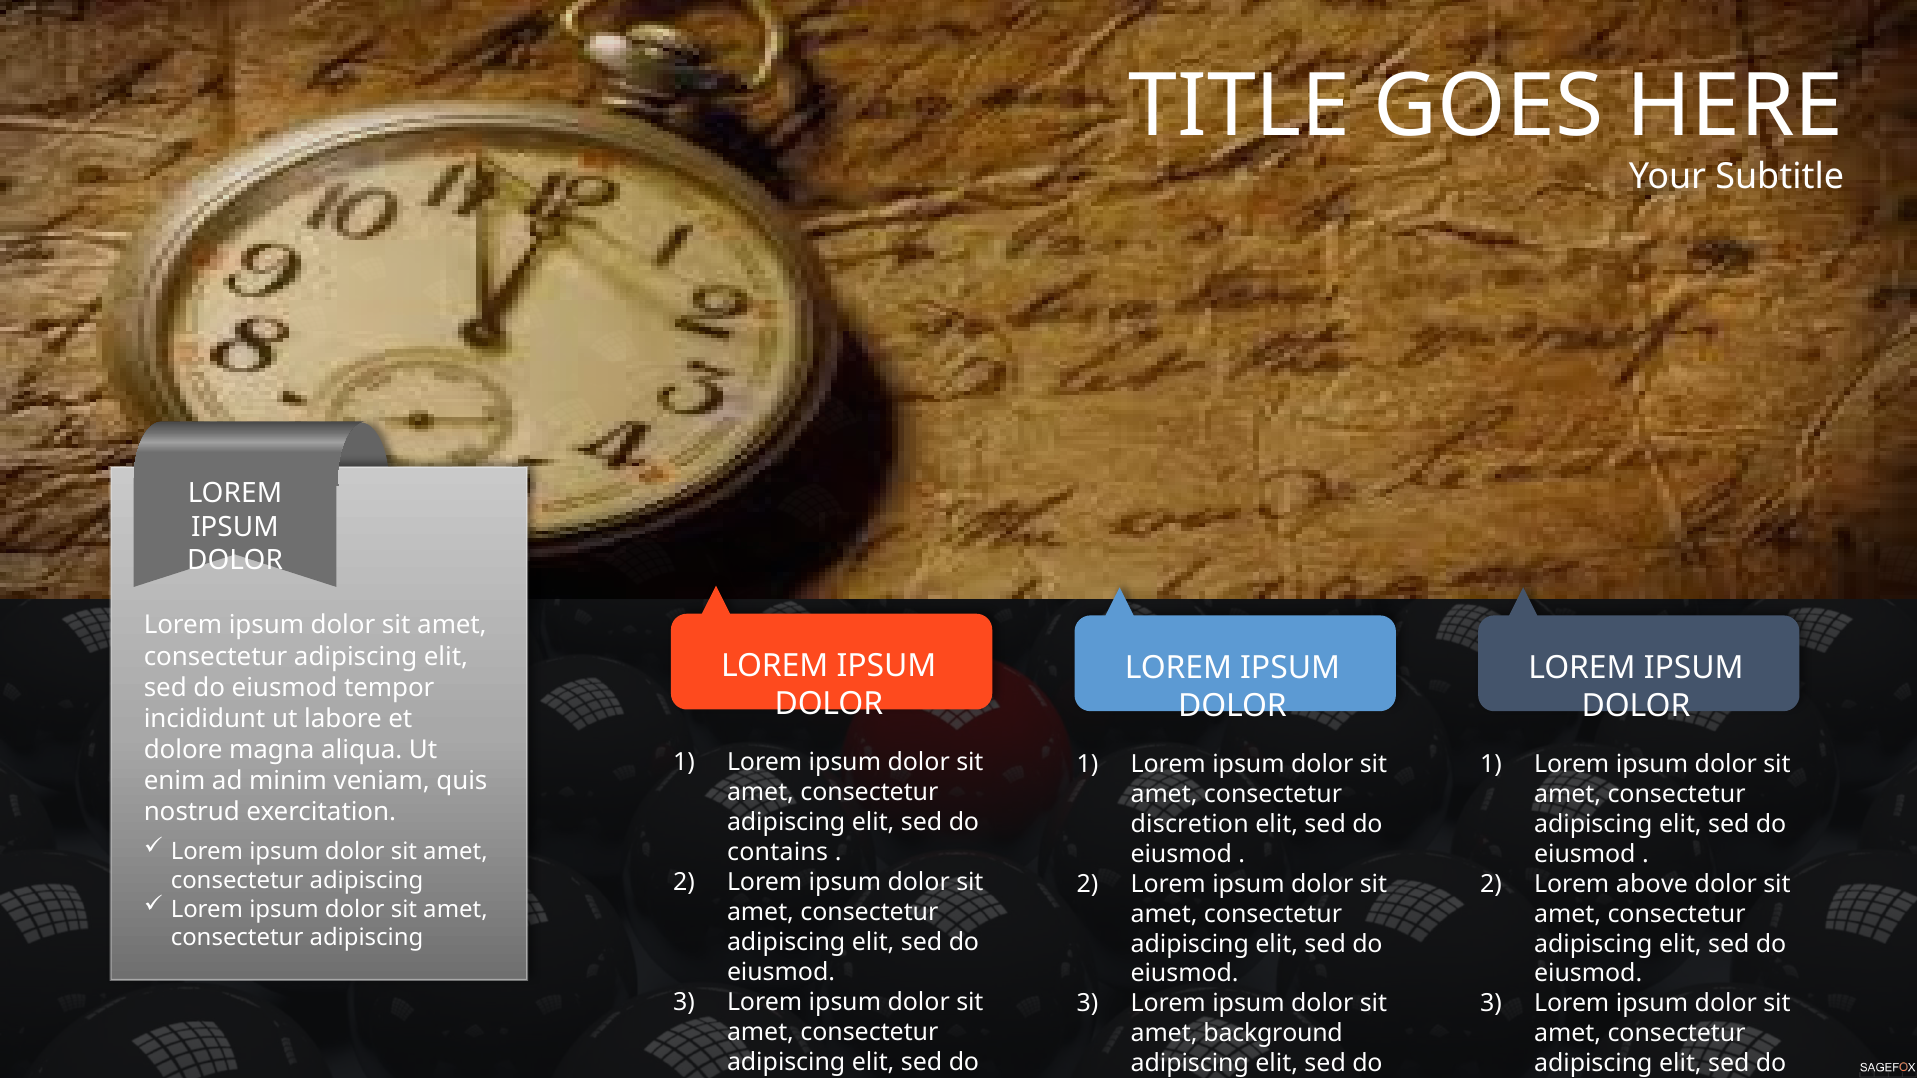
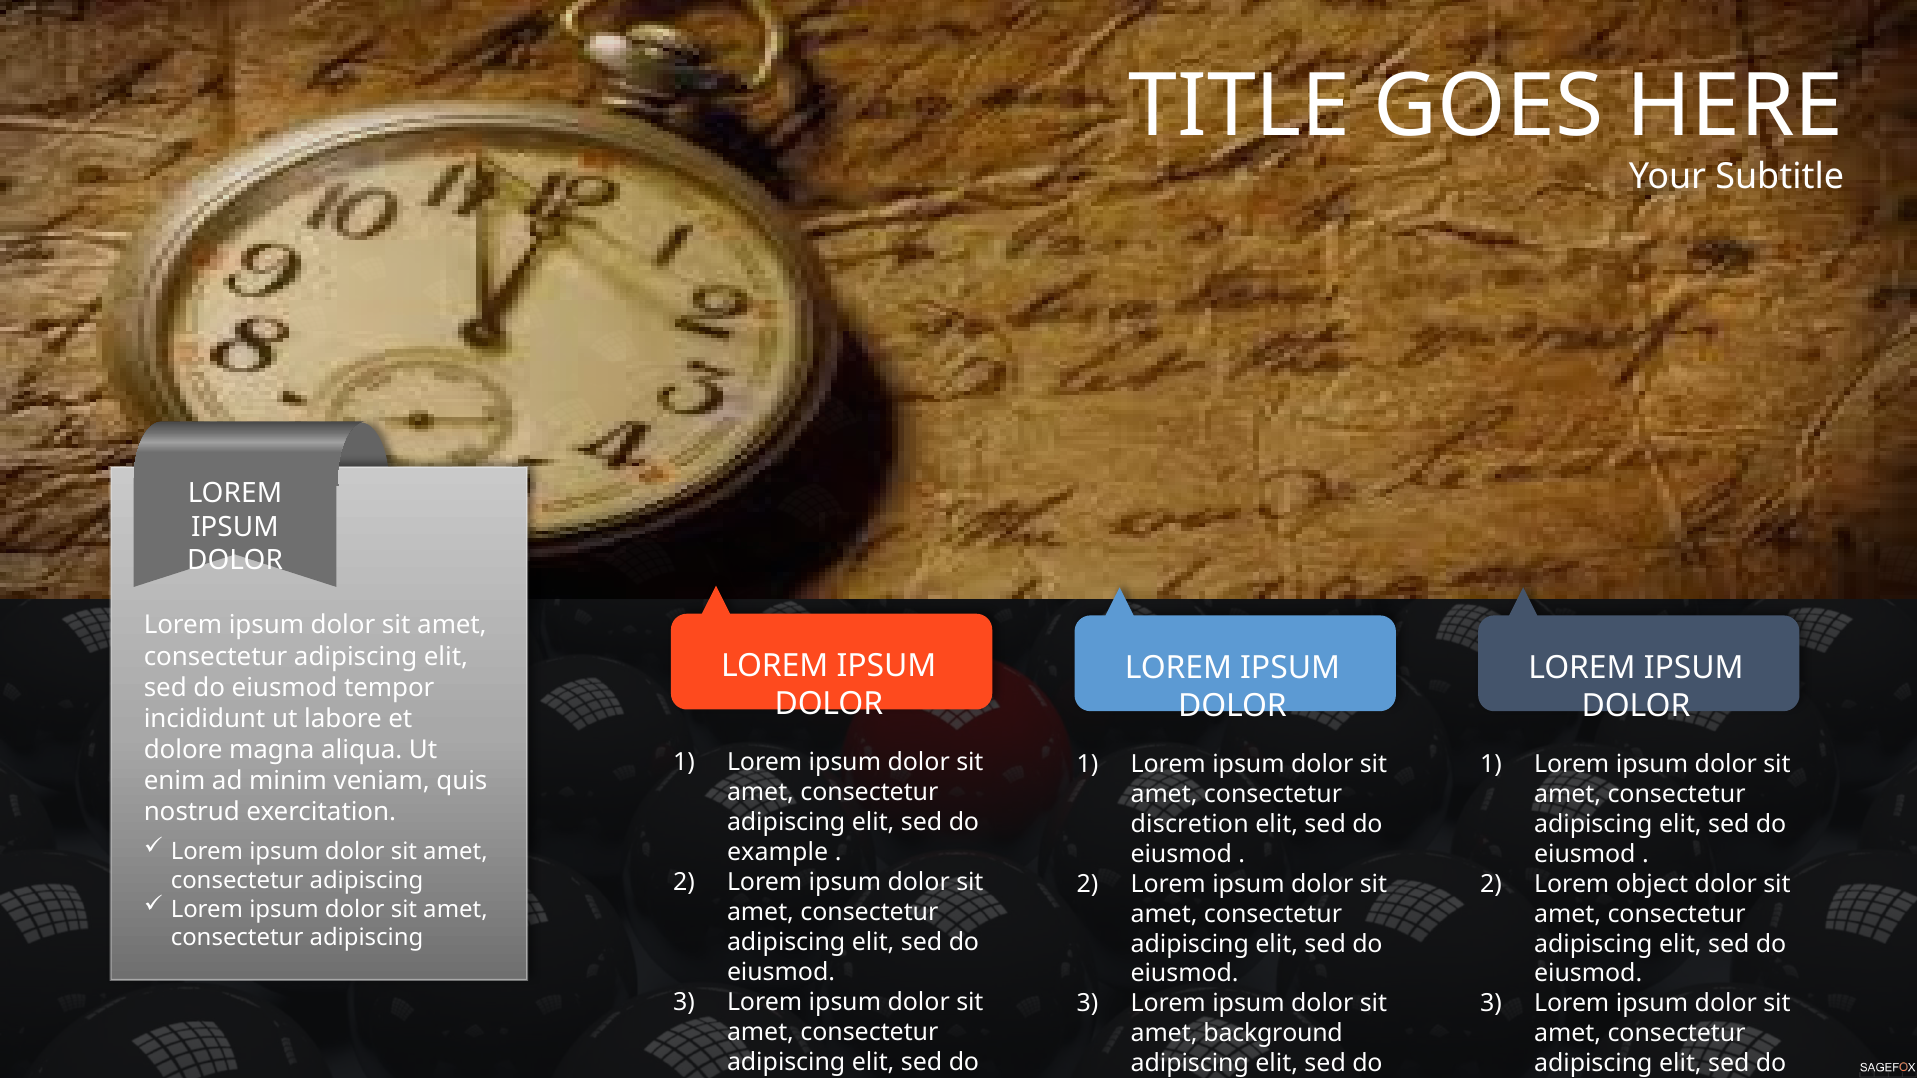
contains: contains -> example
above: above -> object
